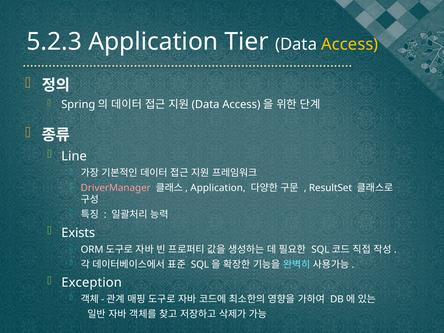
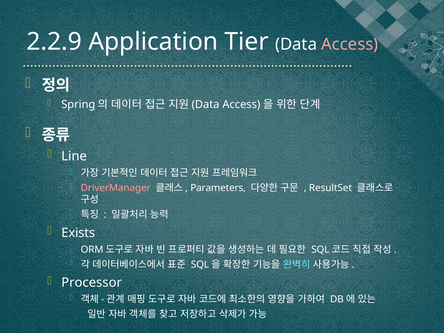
5.2.3: 5.2.3 -> 2.2.9
Access colour: yellow -> pink
Application at (218, 188): Application -> Parameters
Exception: Exception -> Processor
